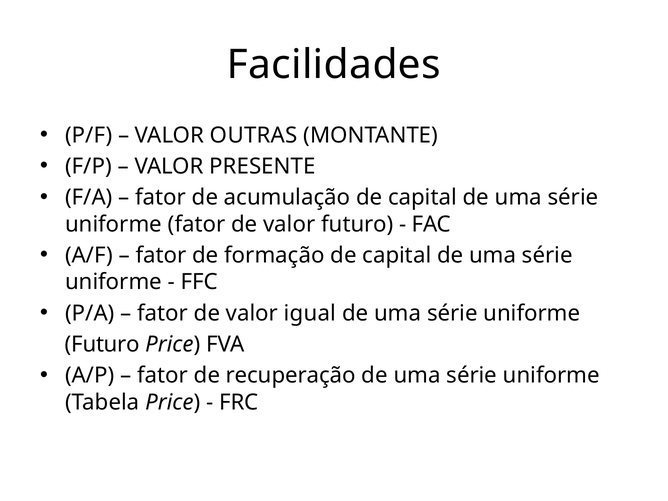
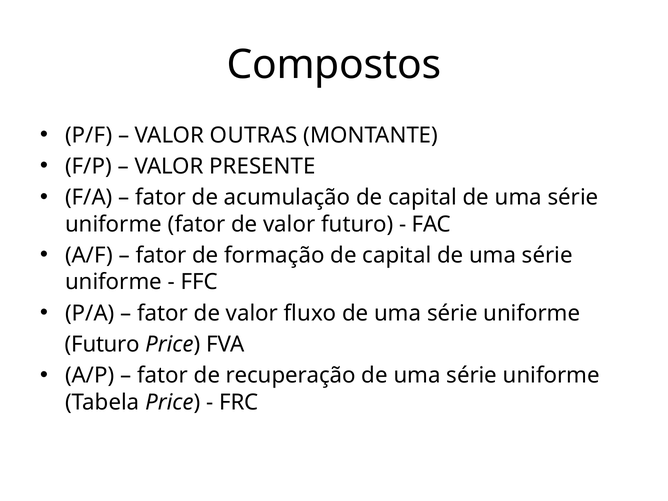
Facilidades: Facilidades -> Compostos
igual: igual -> fluxo
